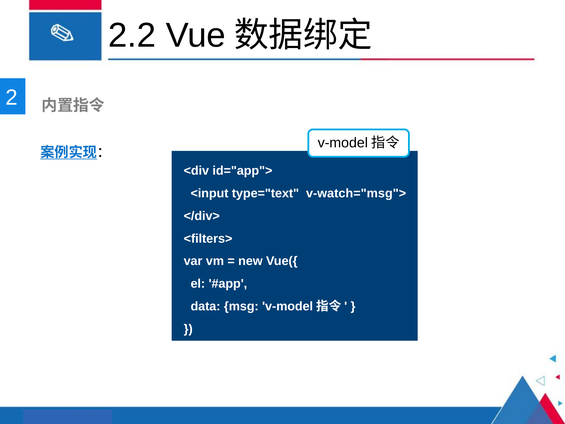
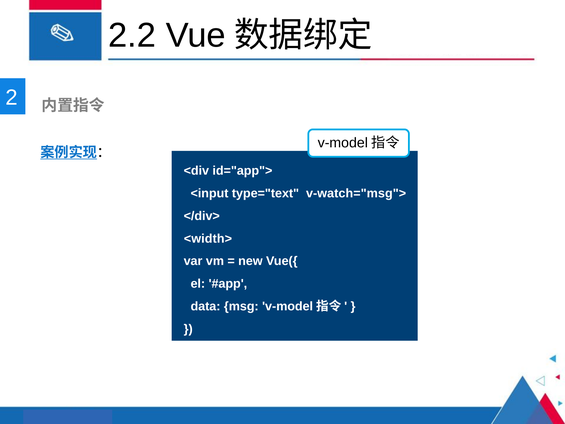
<filters>: <filters> -> <width>
